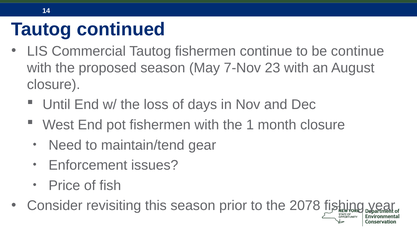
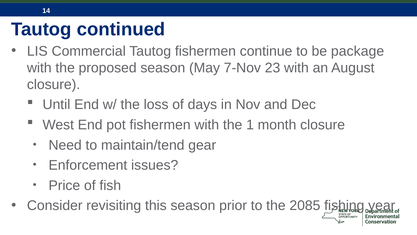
be continue: continue -> package
2078: 2078 -> 2085
